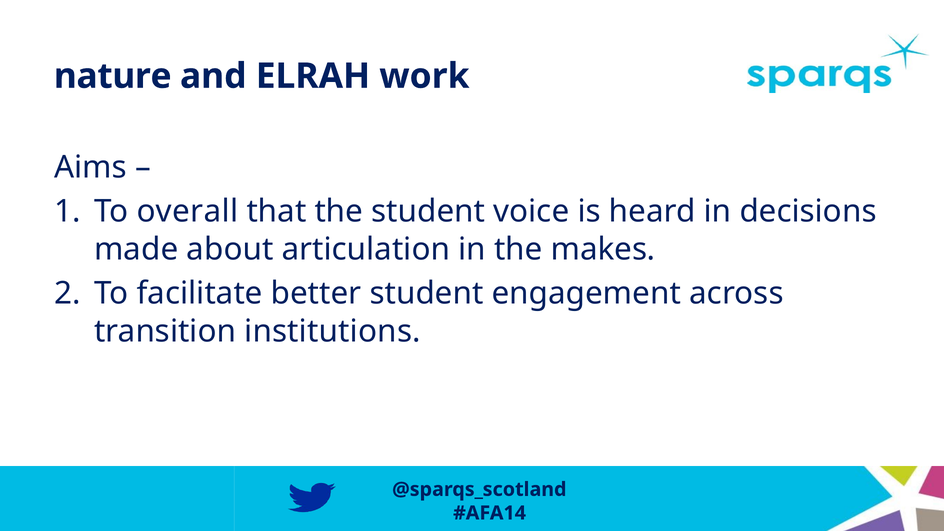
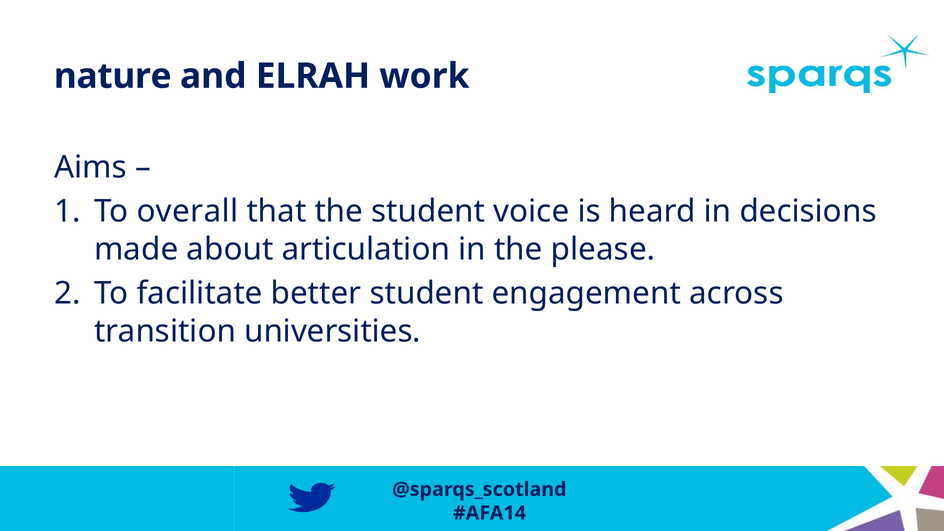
makes: makes -> please
institutions: institutions -> universities
